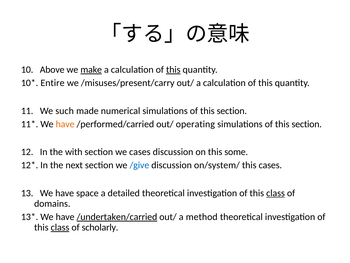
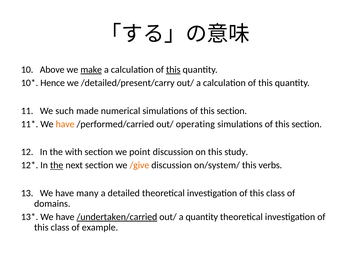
Entire: Entire -> Hence
/misuses/present/carry: /misuses/present/carry -> /detailed/present/carry
we cases: cases -> point
some: some -> study
the at (57, 165) underline: none -> present
/give colour: blue -> orange
this cases: cases -> verbs
space: space -> many
class at (276, 193) underline: present -> none
a method: method -> quantity
class at (60, 227) underline: present -> none
scholarly: scholarly -> example
